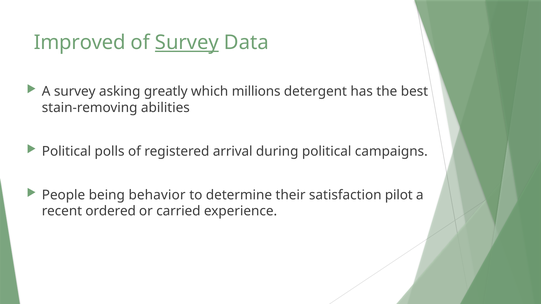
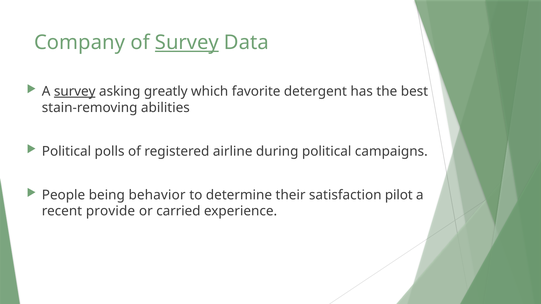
Improved: Improved -> Company
survey at (75, 91) underline: none -> present
millions: millions -> favorite
arrival: arrival -> airline
ordered: ordered -> provide
